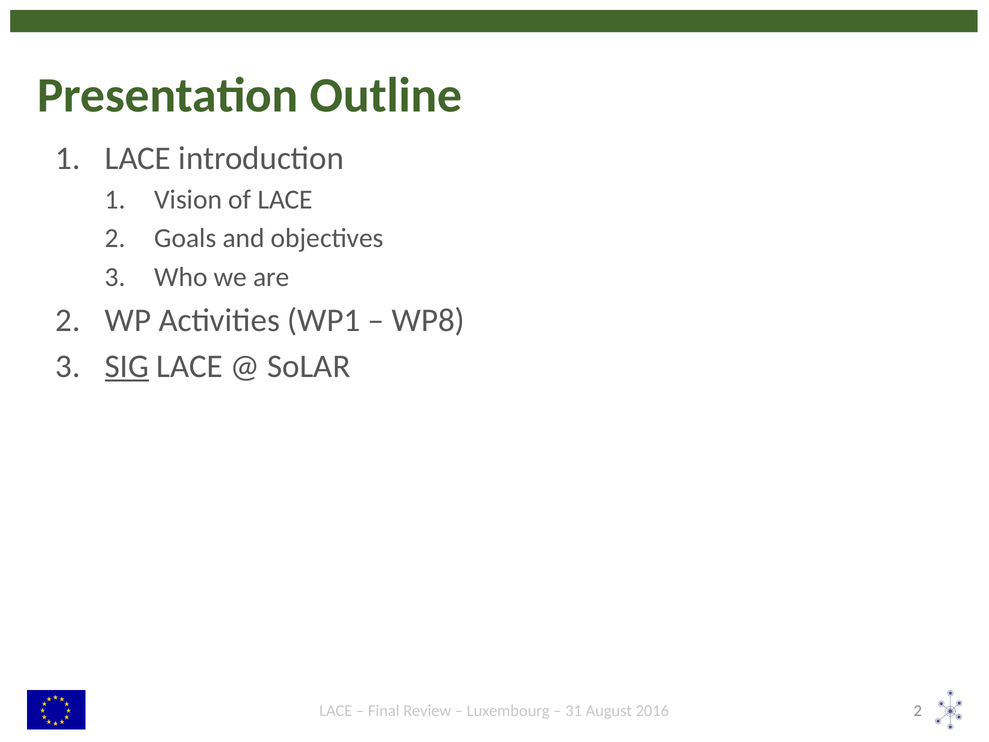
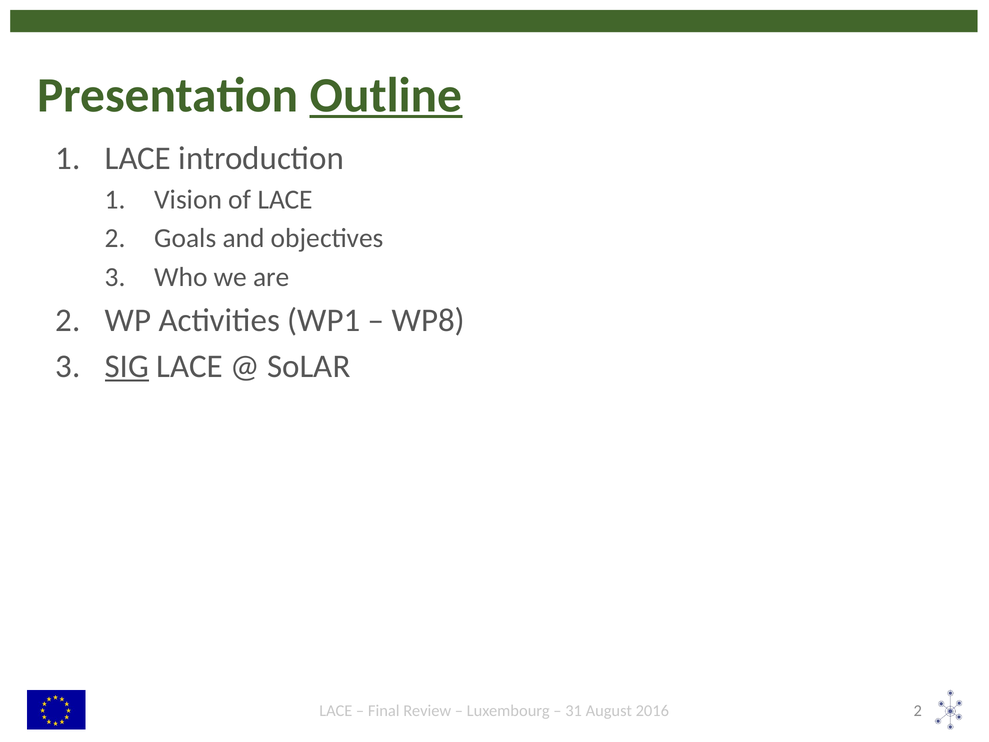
Outline underline: none -> present
